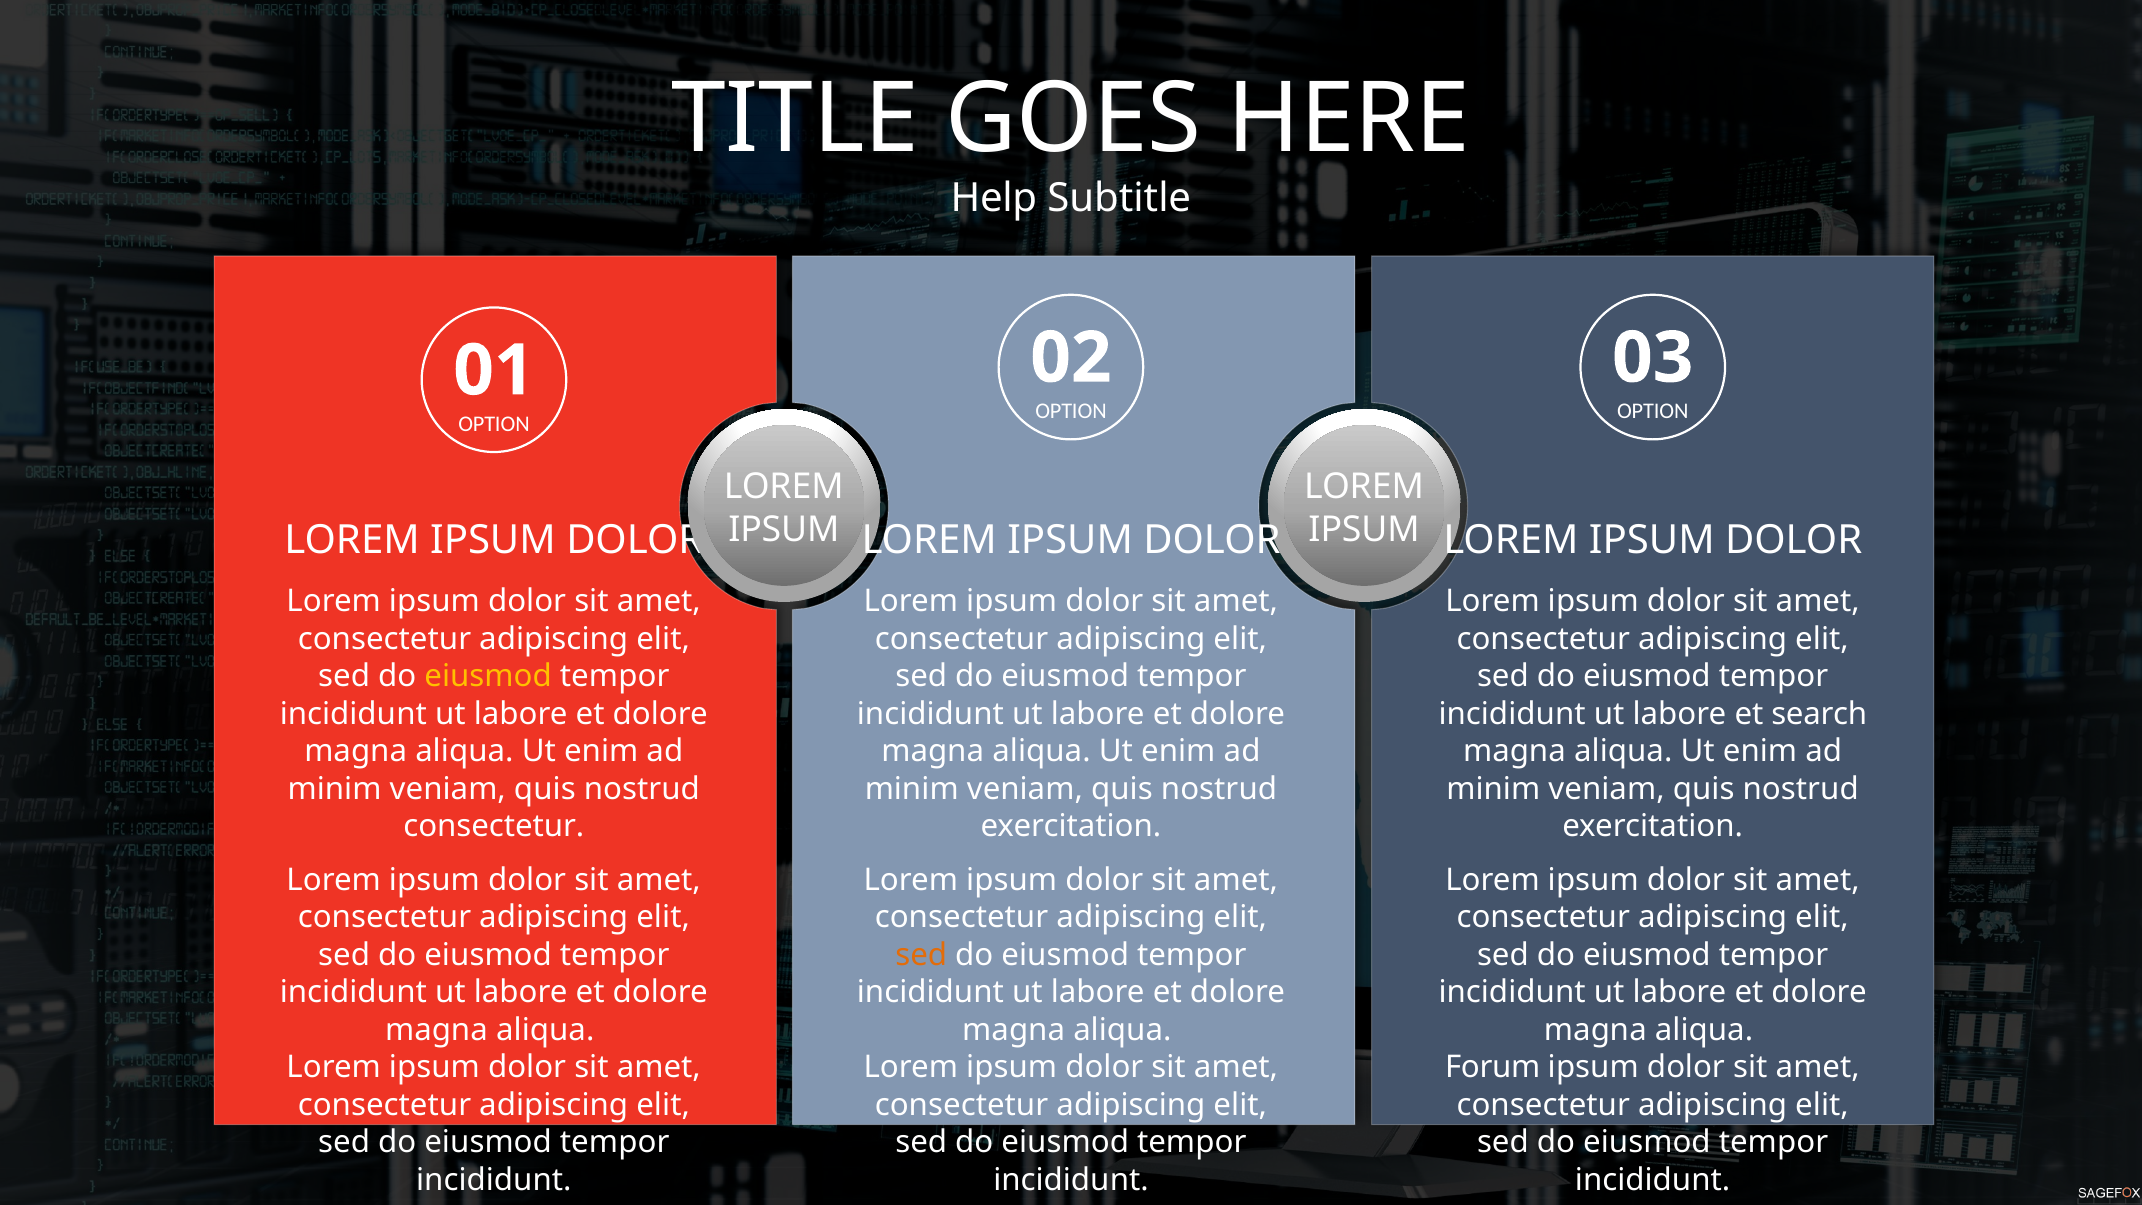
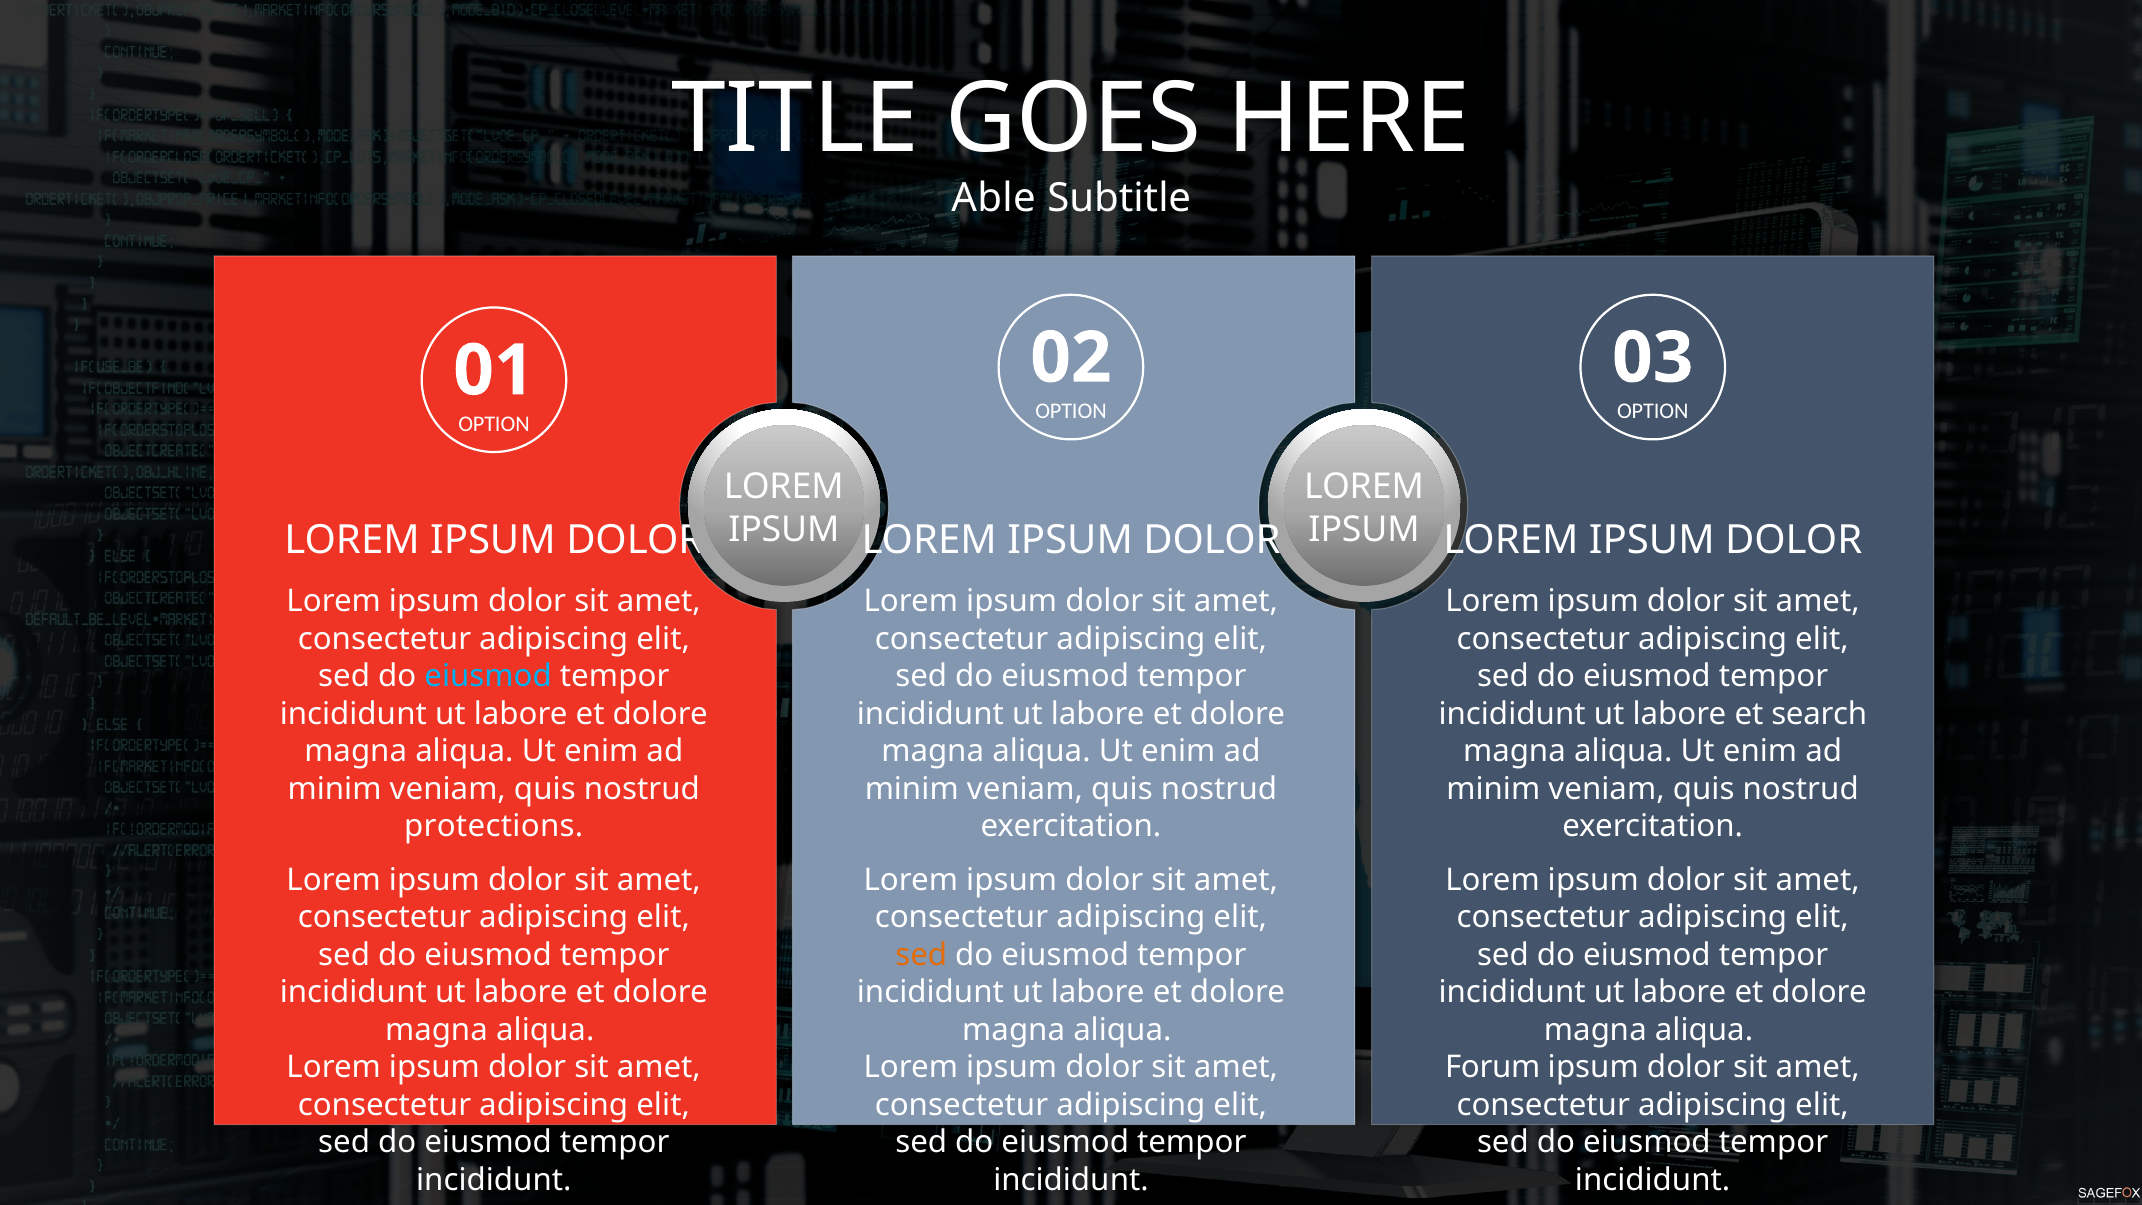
Help: Help -> Able
eiusmod at (488, 676) colour: yellow -> light blue
consectetur at (494, 826): consectetur -> protections
